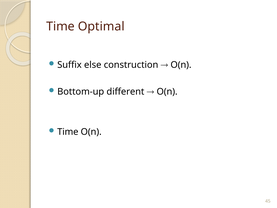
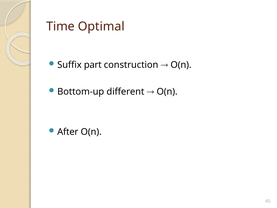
else: else -> part
Time at (68, 132): Time -> After
